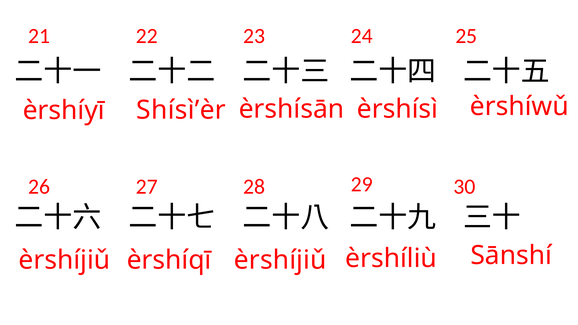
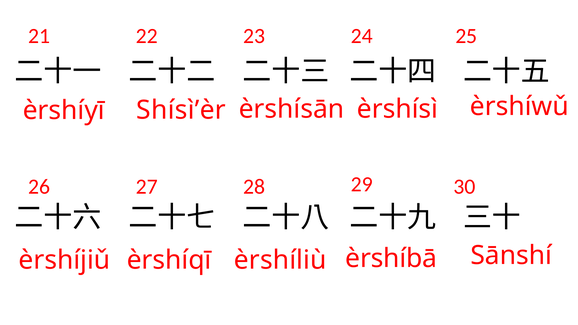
èrshíliù: èrshíliù -> èrshíbā
èrshíjiǔ at (280, 260): èrshíjiǔ -> èrshíliù
